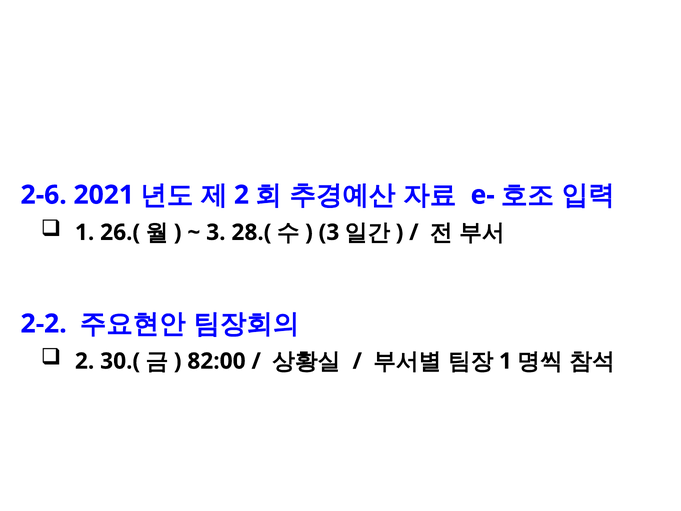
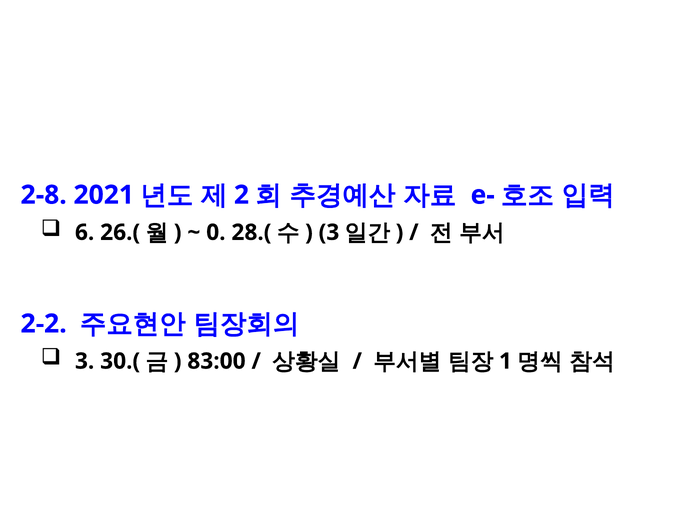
2-6: 2-6 -> 2-8
1 at (85, 232): 1 -> 6
3 at (216, 232): 3 -> 0
2 at (85, 361): 2 -> 3
82:00: 82:00 -> 83:00
